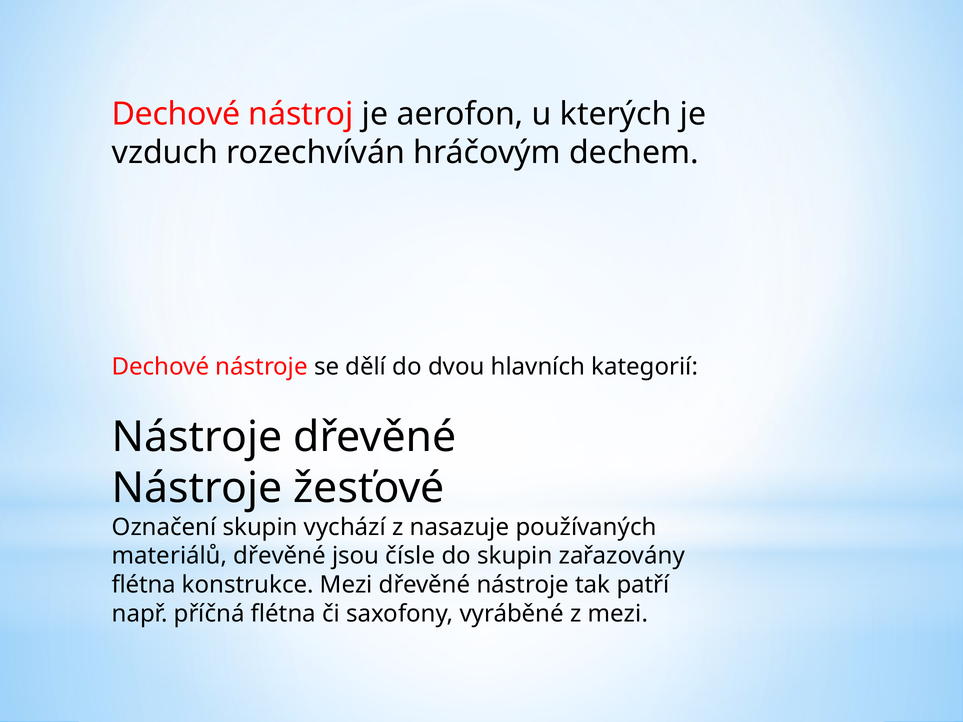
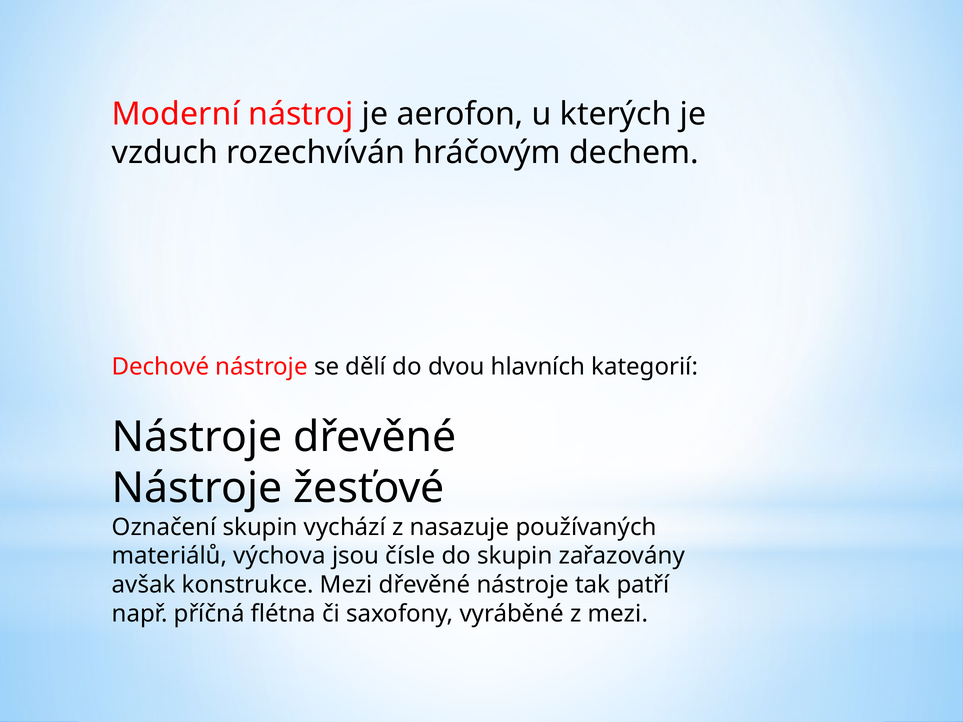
Dechové at (176, 114): Dechové -> Moderní
materiálů dřevěné: dřevěné -> výchova
flétna at (144, 585): flétna -> avšak
